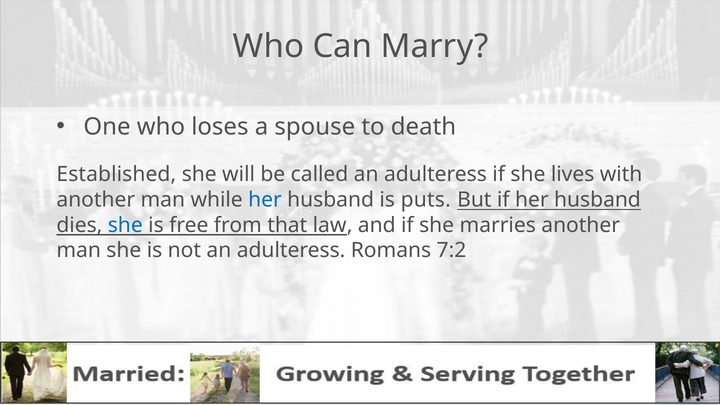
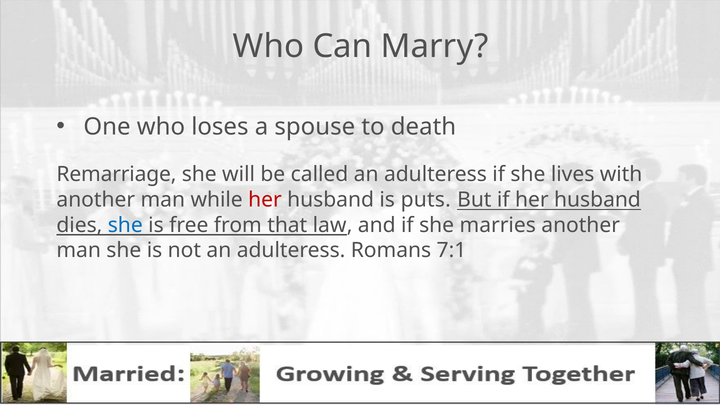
Established: Established -> Remarriage
her at (265, 200) colour: blue -> red
7:2: 7:2 -> 7:1
